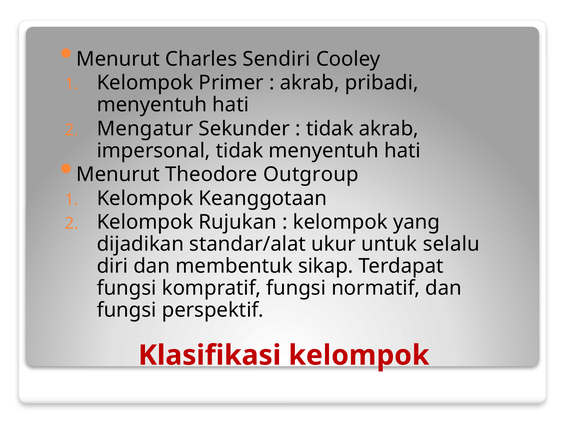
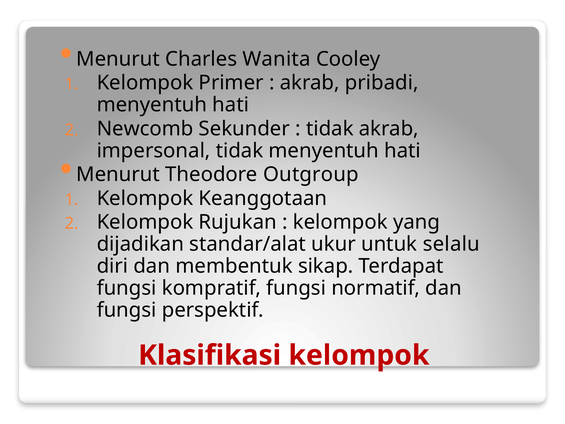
Sendiri: Sendiri -> Wanita
Mengatur: Mengatur -> Newcomb
